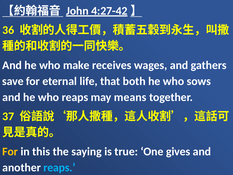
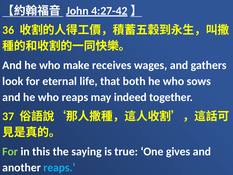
save: save -> look
means: means -> indeed
For at (10, 151) colour: yellow -> light green
